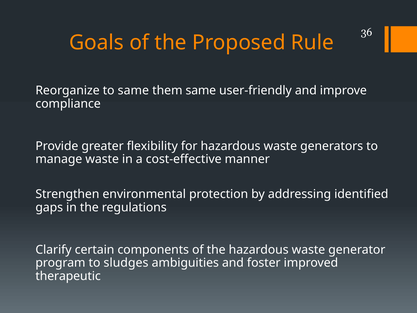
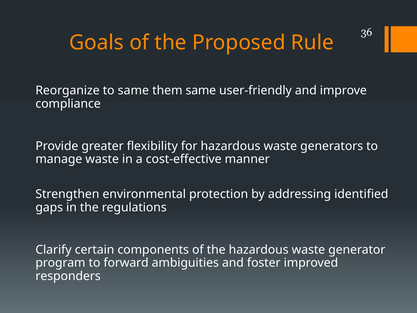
sludges: sludges -> forward
therapeutic: therapeutic -> responders
